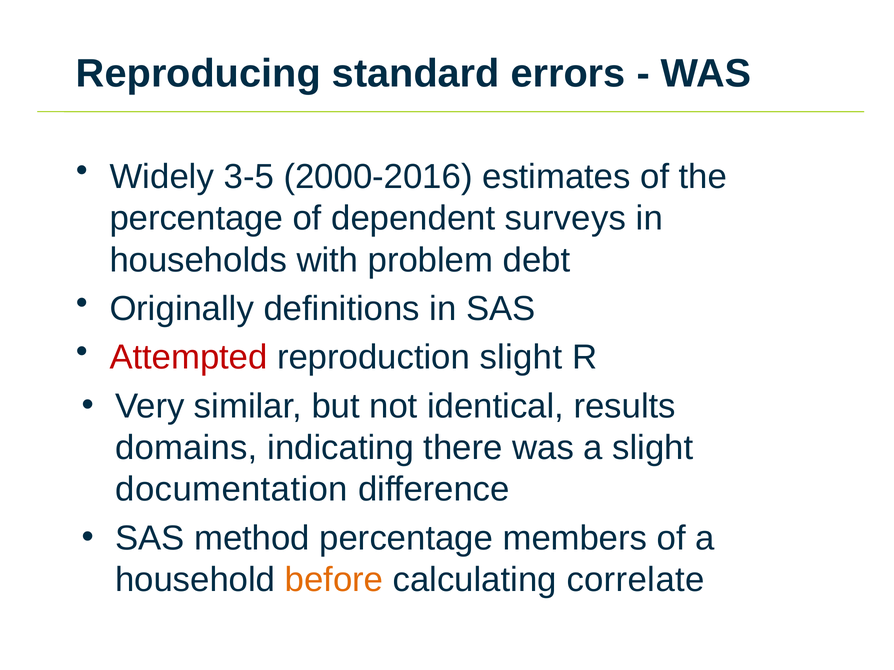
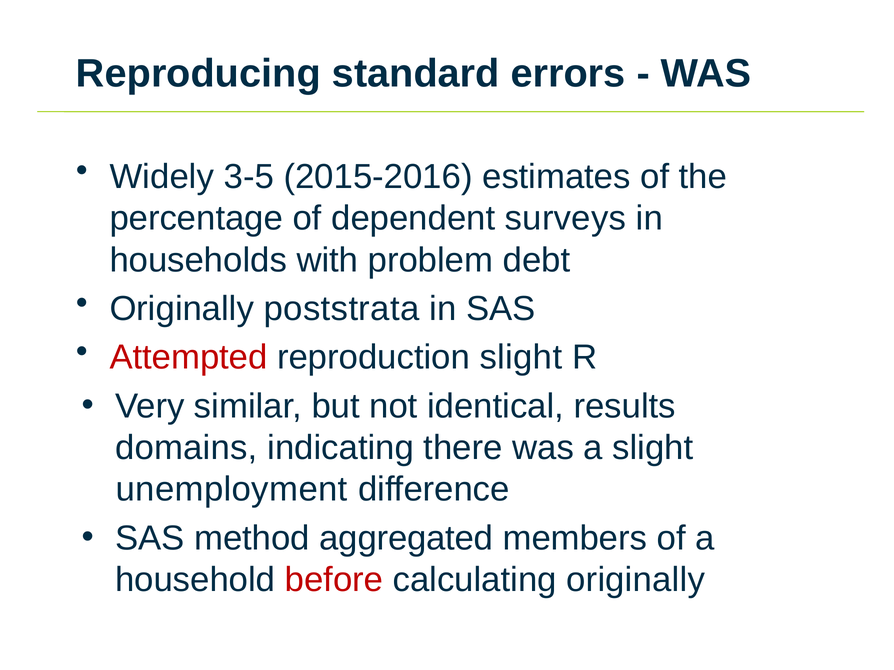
2000-2016: 2000-2016 -> 2015-2016
definitions: definitions -> poststrata
documentation: documentation -> unemployment
method percentage: percentage -> aggregated
before colour: orange -> red
calculating correlate: correlate -> originally
